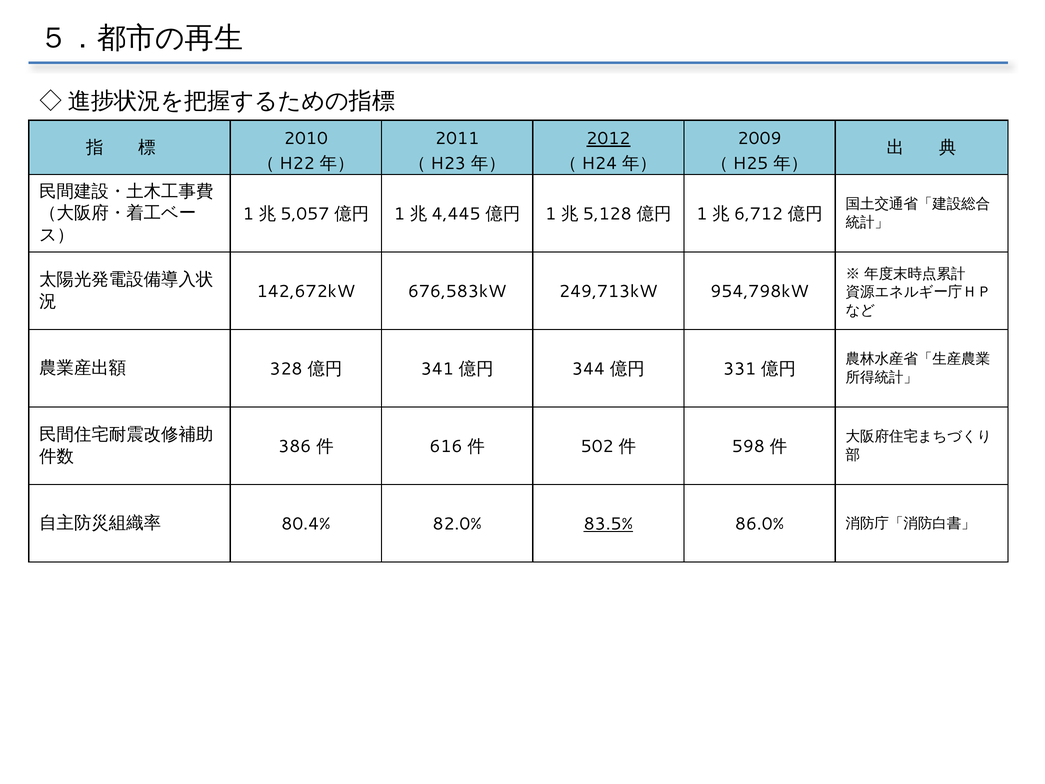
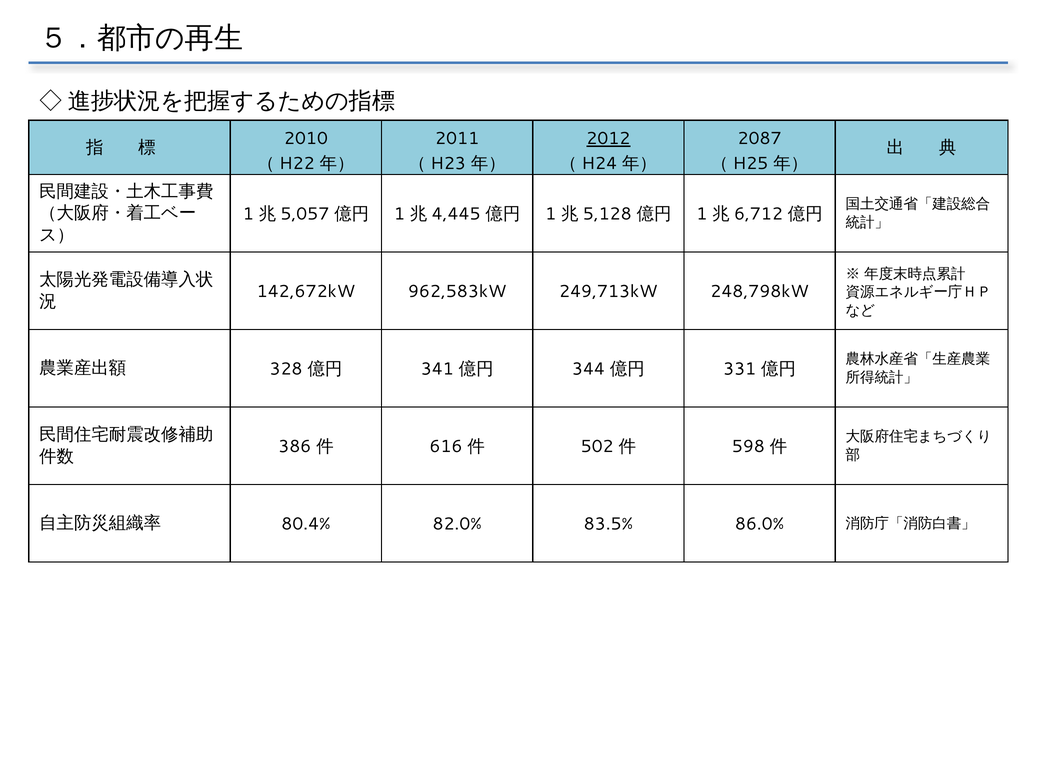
2009: 2009 -> 2087
676,583kW: 676,583kW -> 962,583kW
954,798kW: 954,798kW -> 248,798kW
83.5% underline: present -> none
